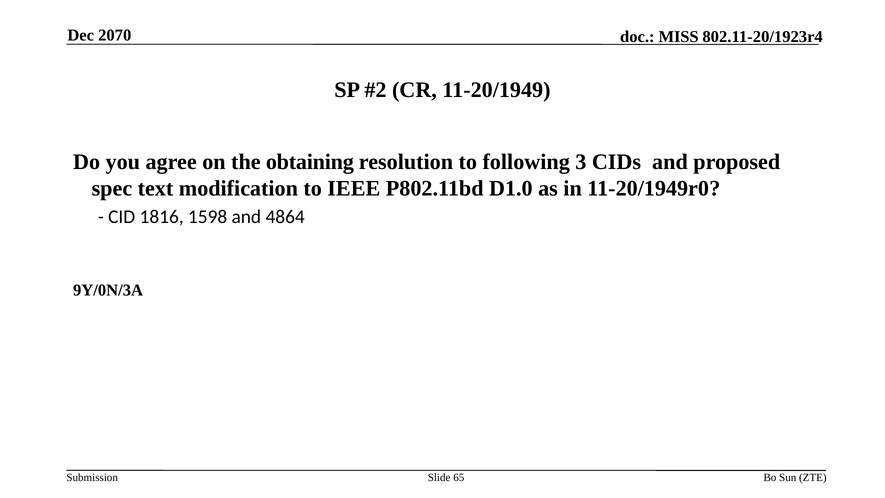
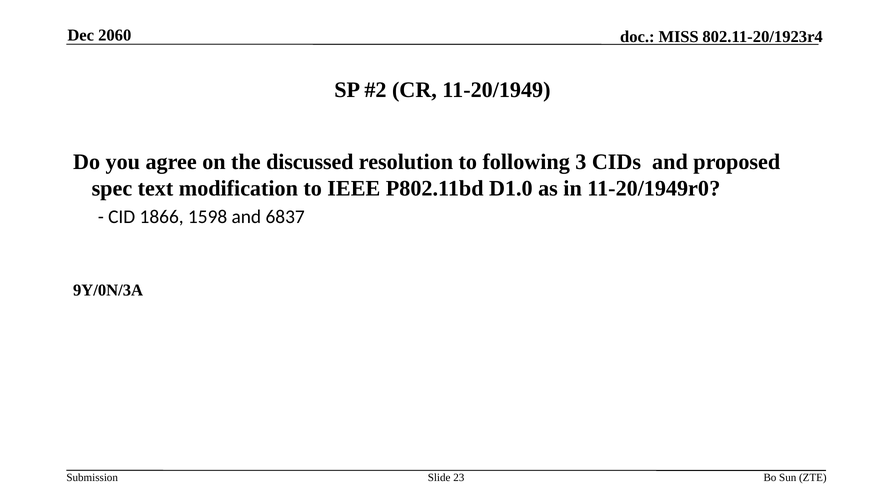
2070: 2070 -> 2060
obtaining: obtaining -> discussed
1816: 1816 -> 1866
4864: 4864 -> 6837
65: 65 -> 23
